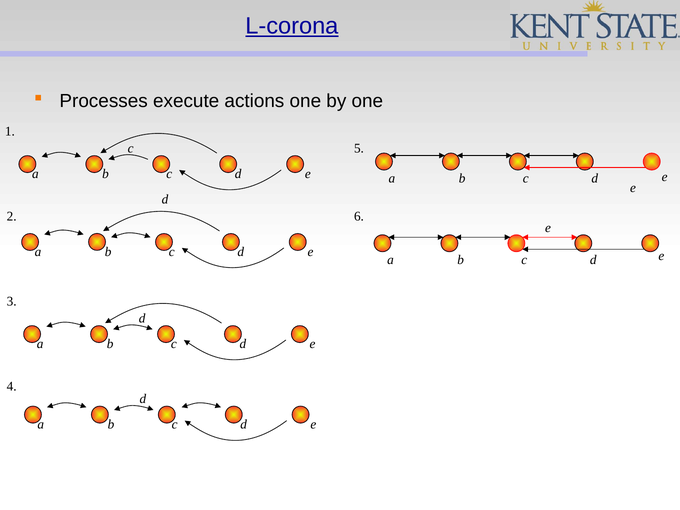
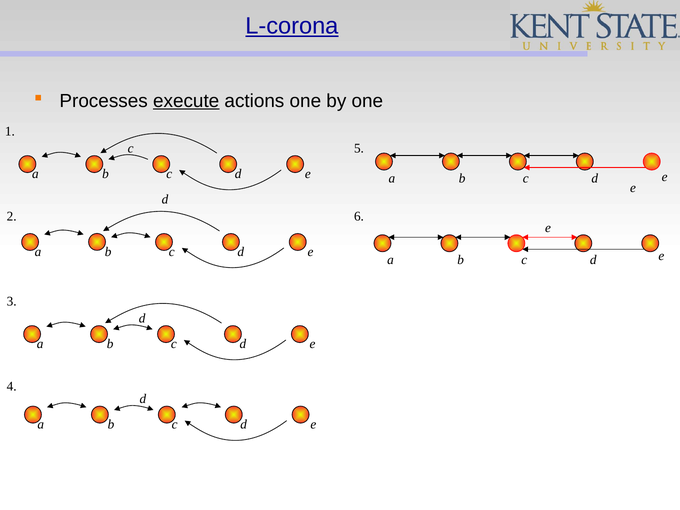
execute underline: none -> present
